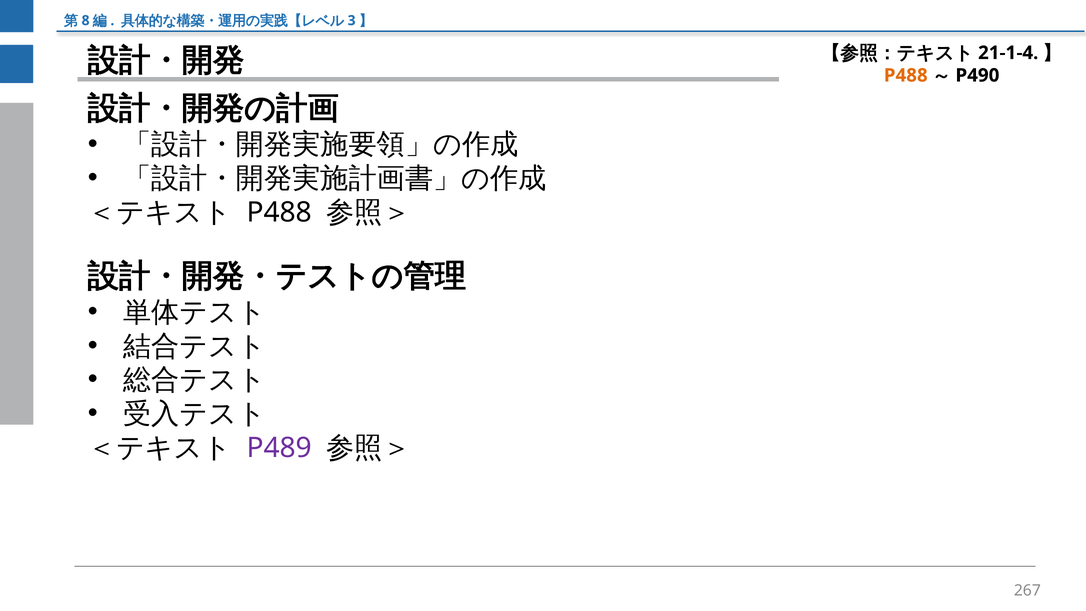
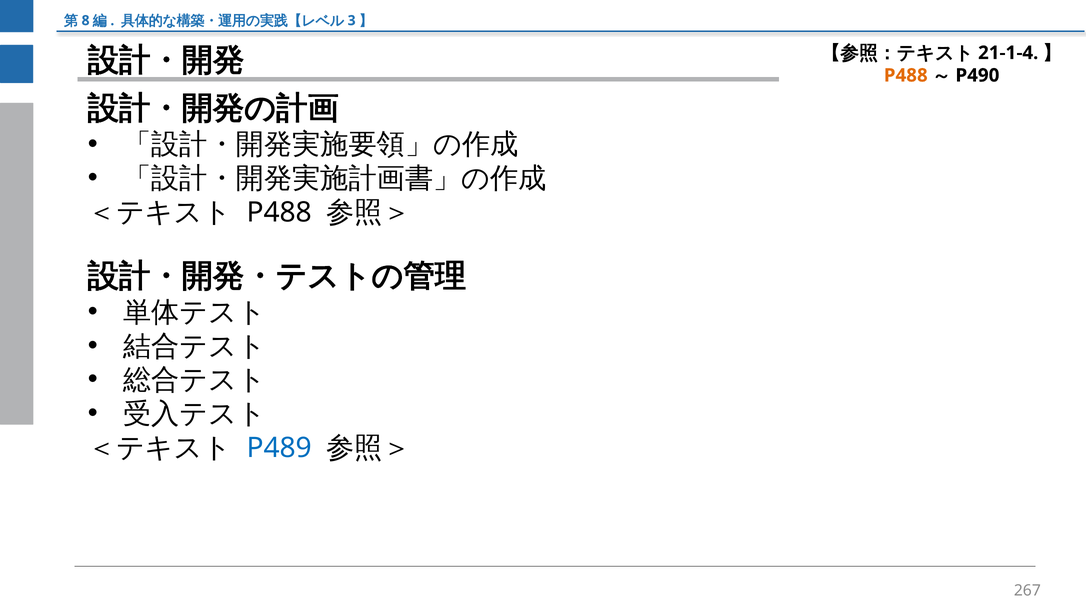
P489 colour: purple -> blue
